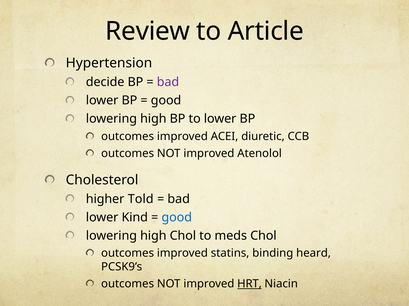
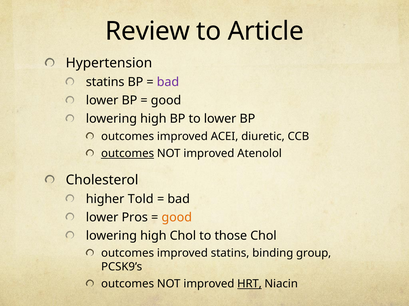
decide at (105, 82): decide -> statins
outcomes at (128, 154) underline: none -> present
Kind: Kind -> Pros
good at (177, 218) colour: blue -> orange
meds: meds -> those
heard: heard -> group
